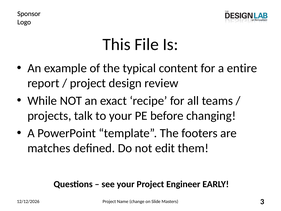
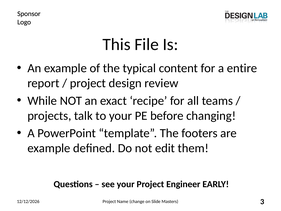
matches at (49, 148): matches -> example
